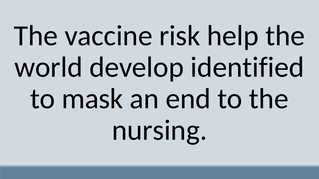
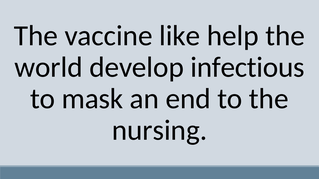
risk: risk -> like
identified: identified -> infectious
